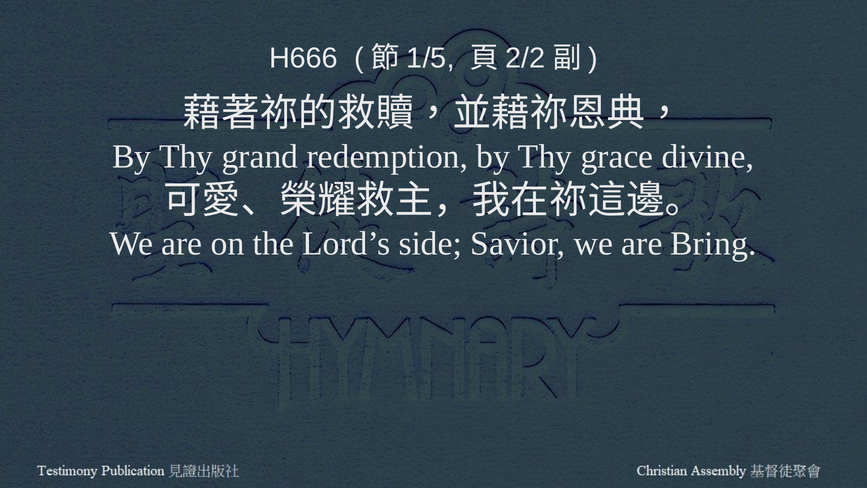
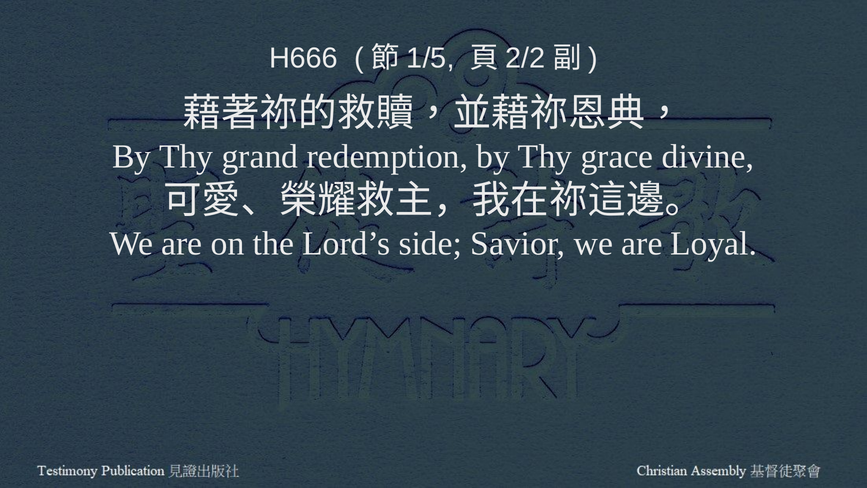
Bring: Bring -> Loyal
